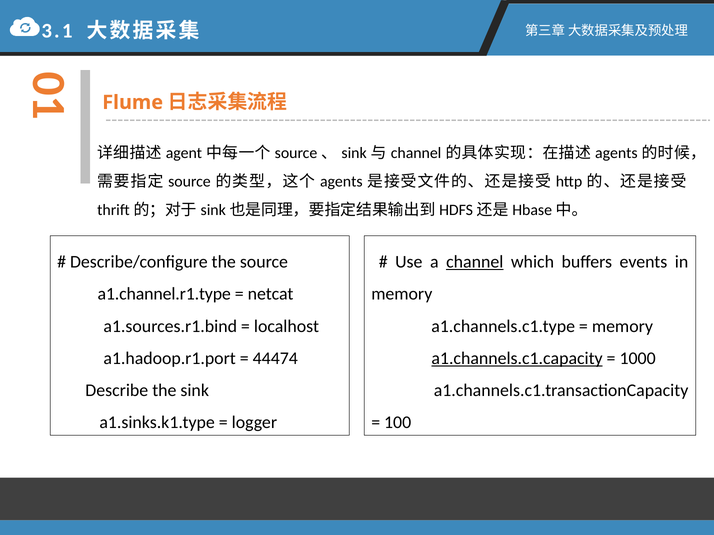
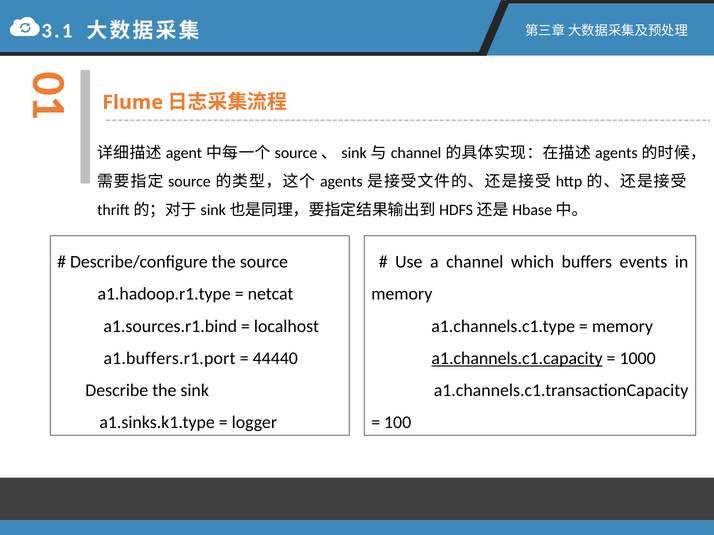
channel at (475, 262) underline: present -> none
a1.channel.r1.type: a1.channel.r1.type -> a1.hadoop.r1.type
a1.hadoop.r1.port: a1.hadoop.r1.port -> a1.buffers.r1.port
44474: 44474 -> 44440
